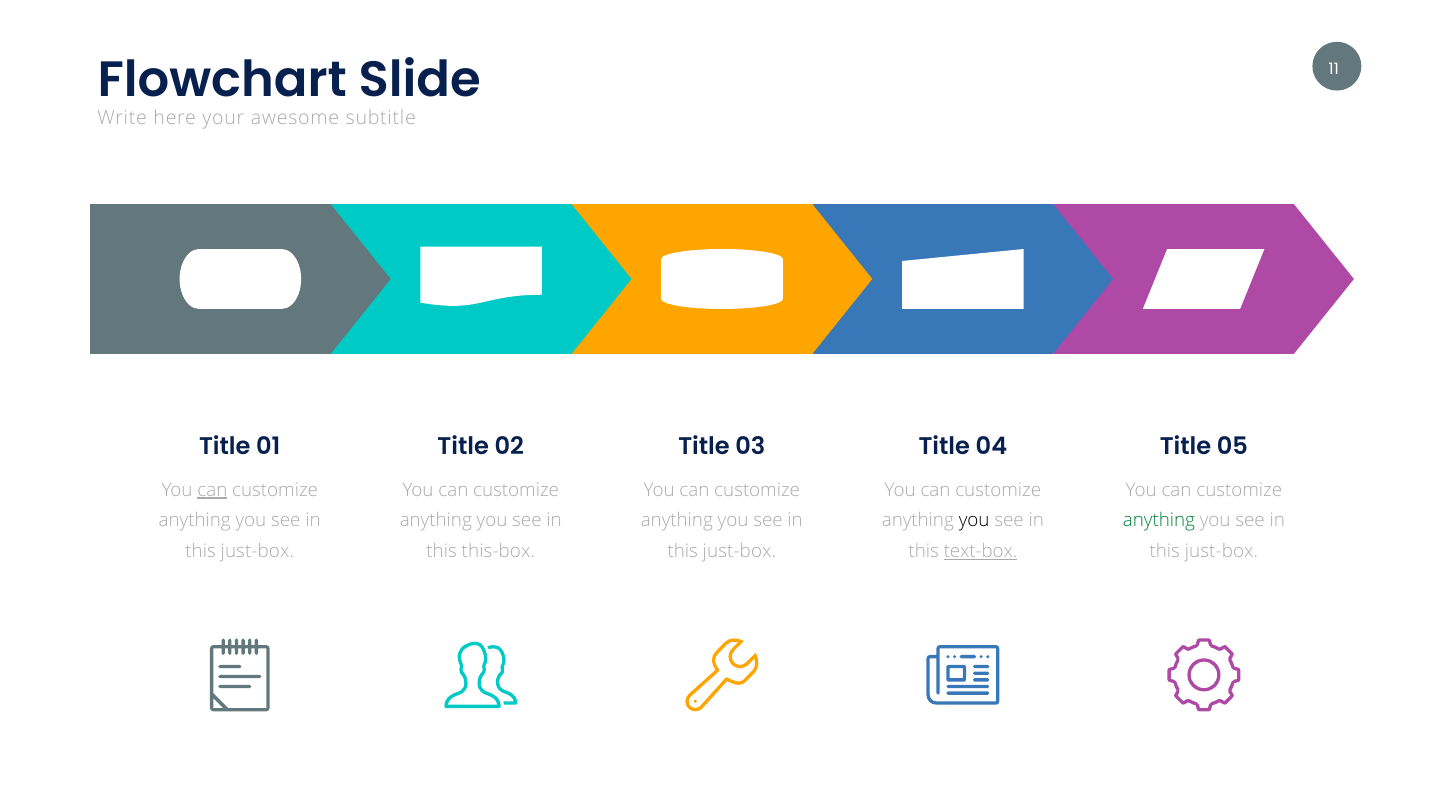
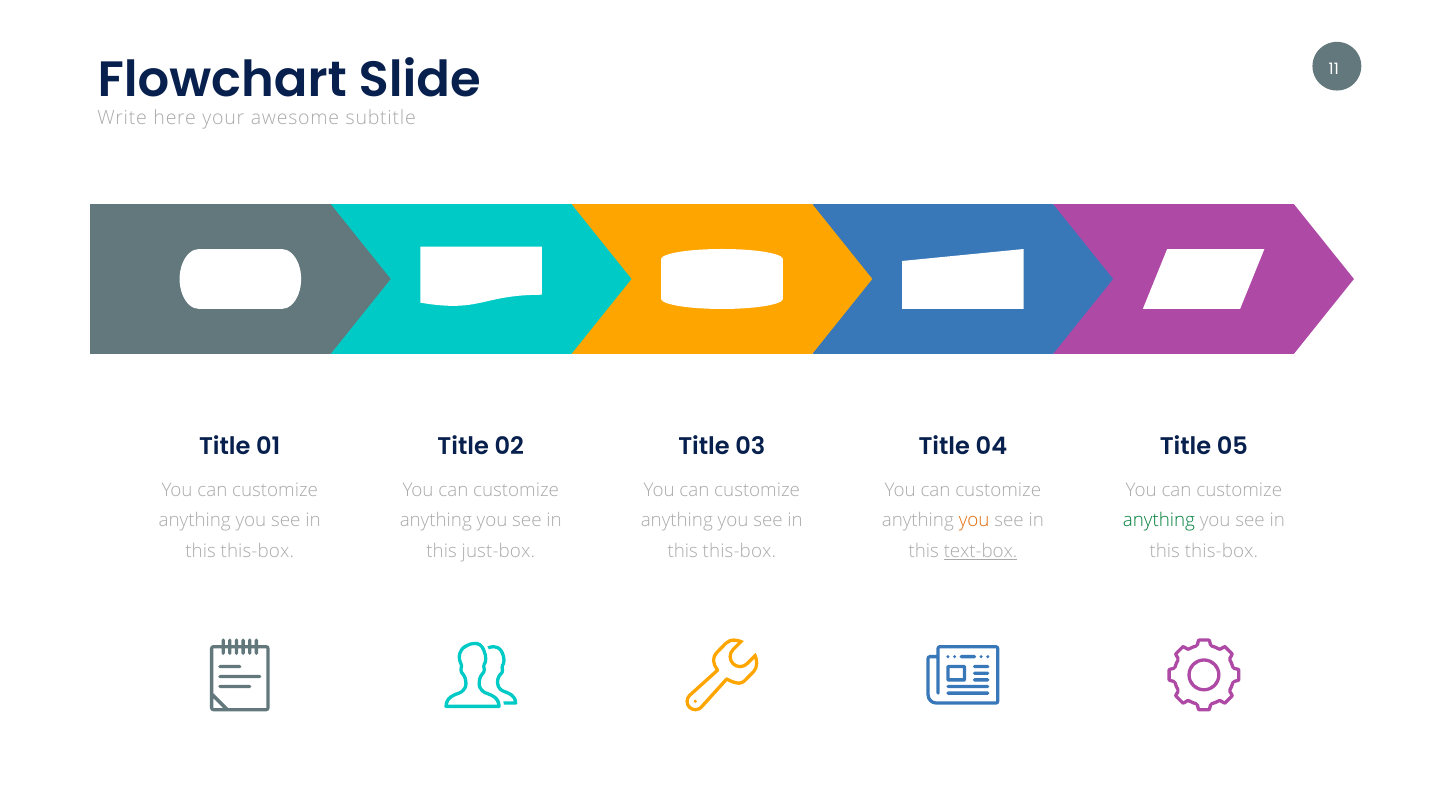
can at (212, 490) underline: present -> none
you at (974, 521) colour: black -> orange
just-box at (257, 552): just-box -> this-box
this-box: this-box -> just-box
just-box at (739, 552): just-box -> this-box
just-box at (1221, 552): just-box -> this-box
